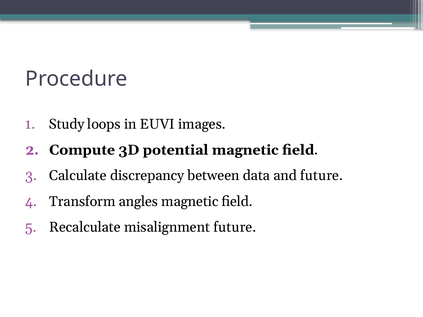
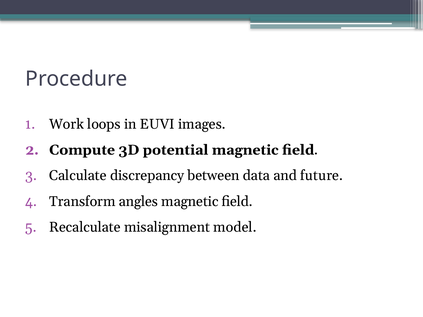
Study: Study -> Work
misalignment future: future -> model
